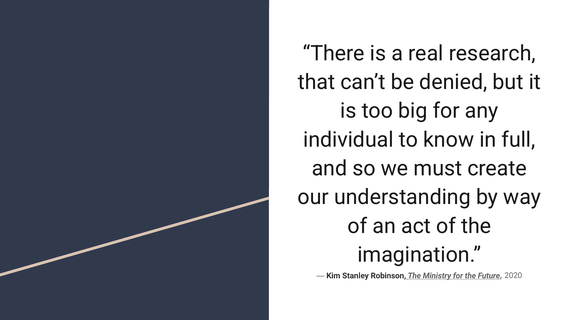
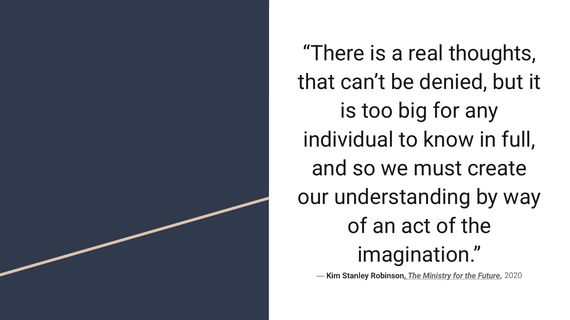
research: research -> thoughts
